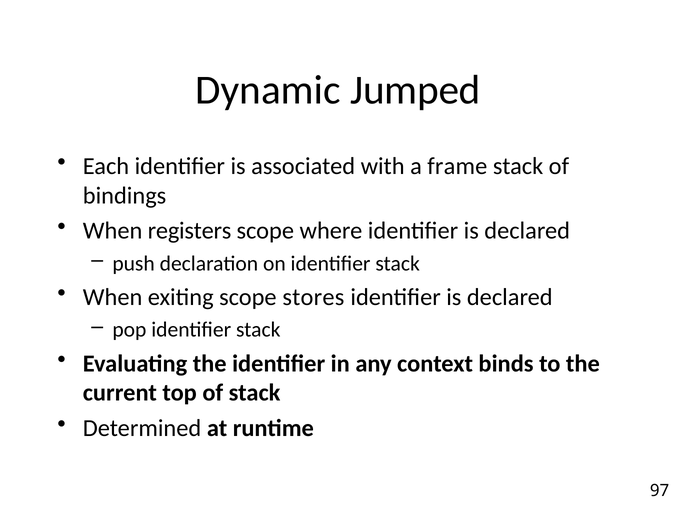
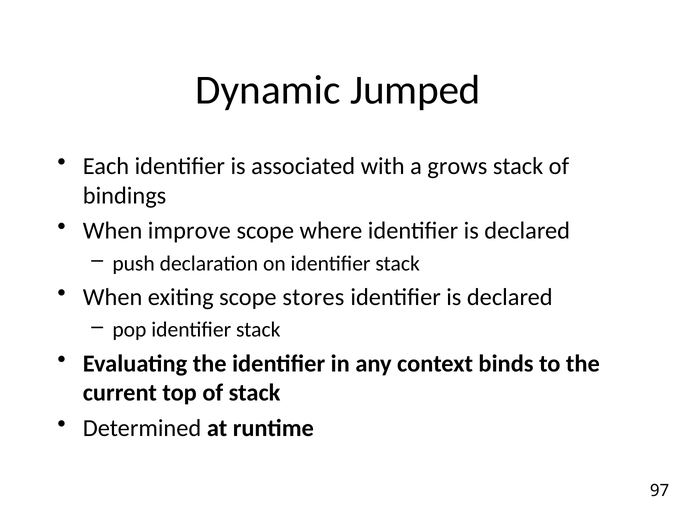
frame: frame -> grows
registers: registers -> improve
